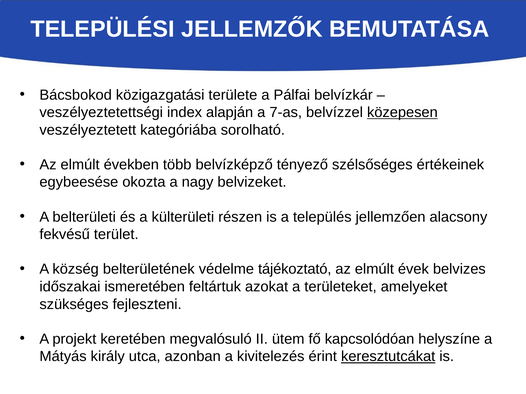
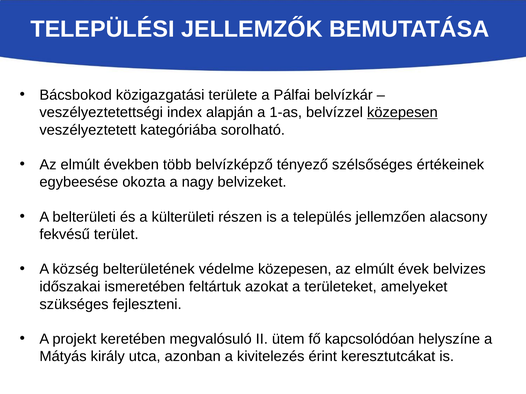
7-as: 7-as -> 1-as
védelme tájékoztató: tájékoztató -> közepesen
keresztutcákat underline: present -> none
